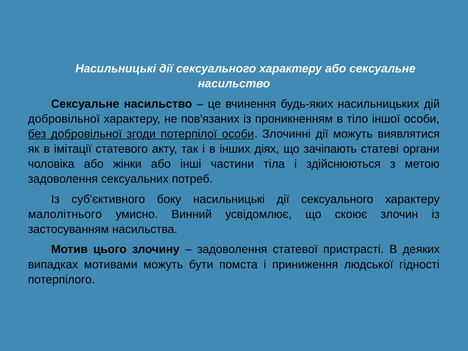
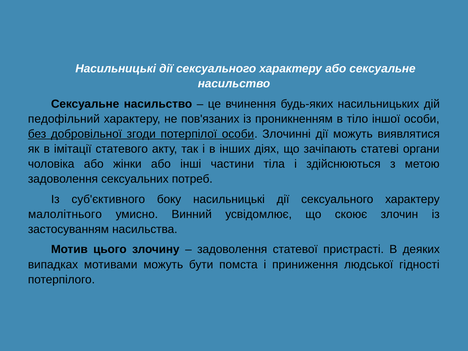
добровільної at (64, 119): добровільної -> педофільний
